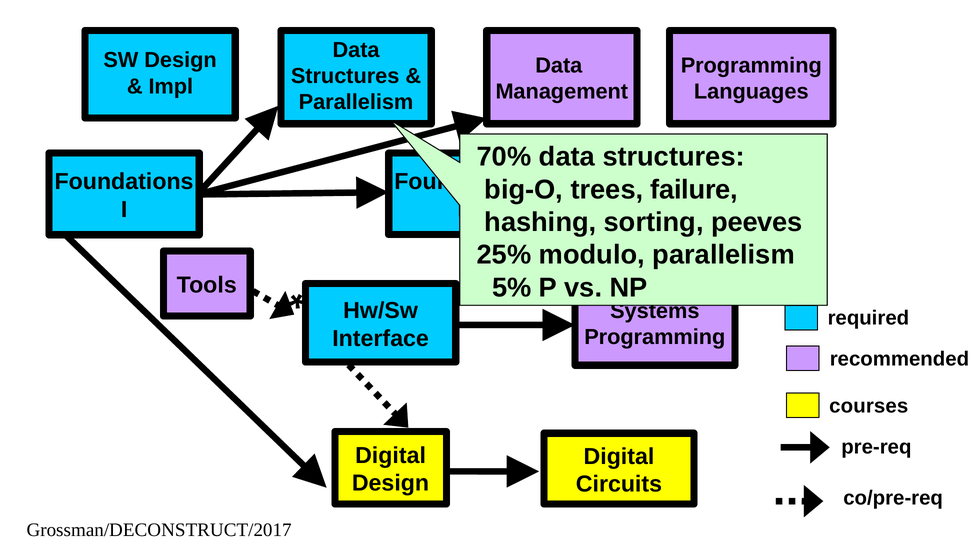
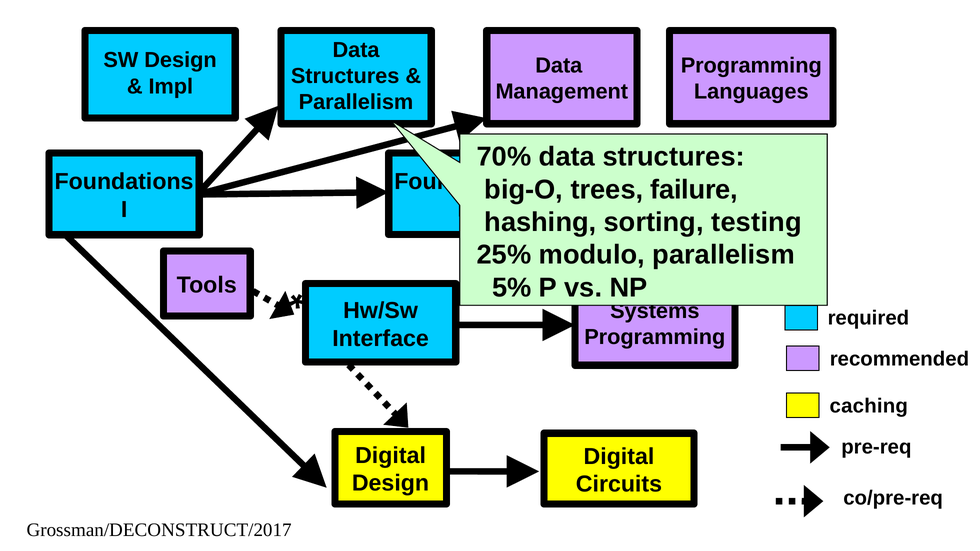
peeves: peeves -> testing
courses: courses -> caching
